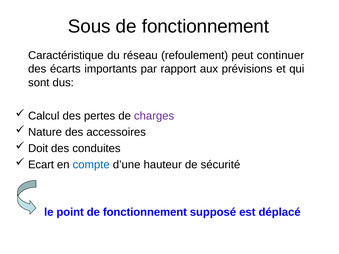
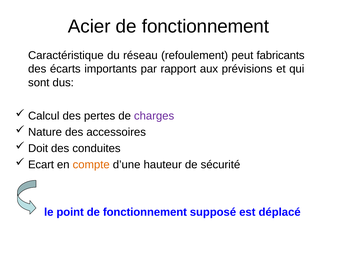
Sous: Sous -> Acier
continuer: continuer -> fabricants
compte colour: blue -> orange
